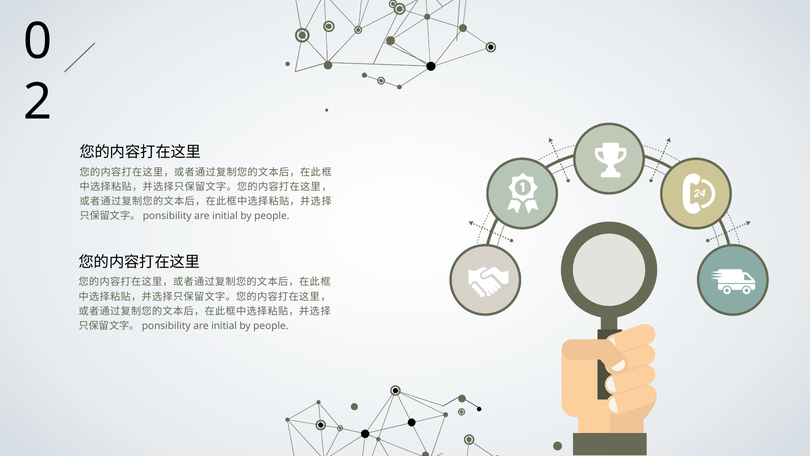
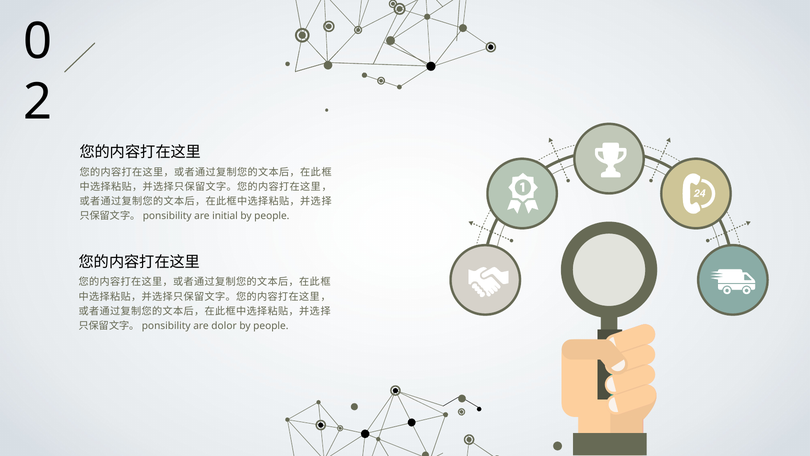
initial at (224, 326): initial -> dolor
